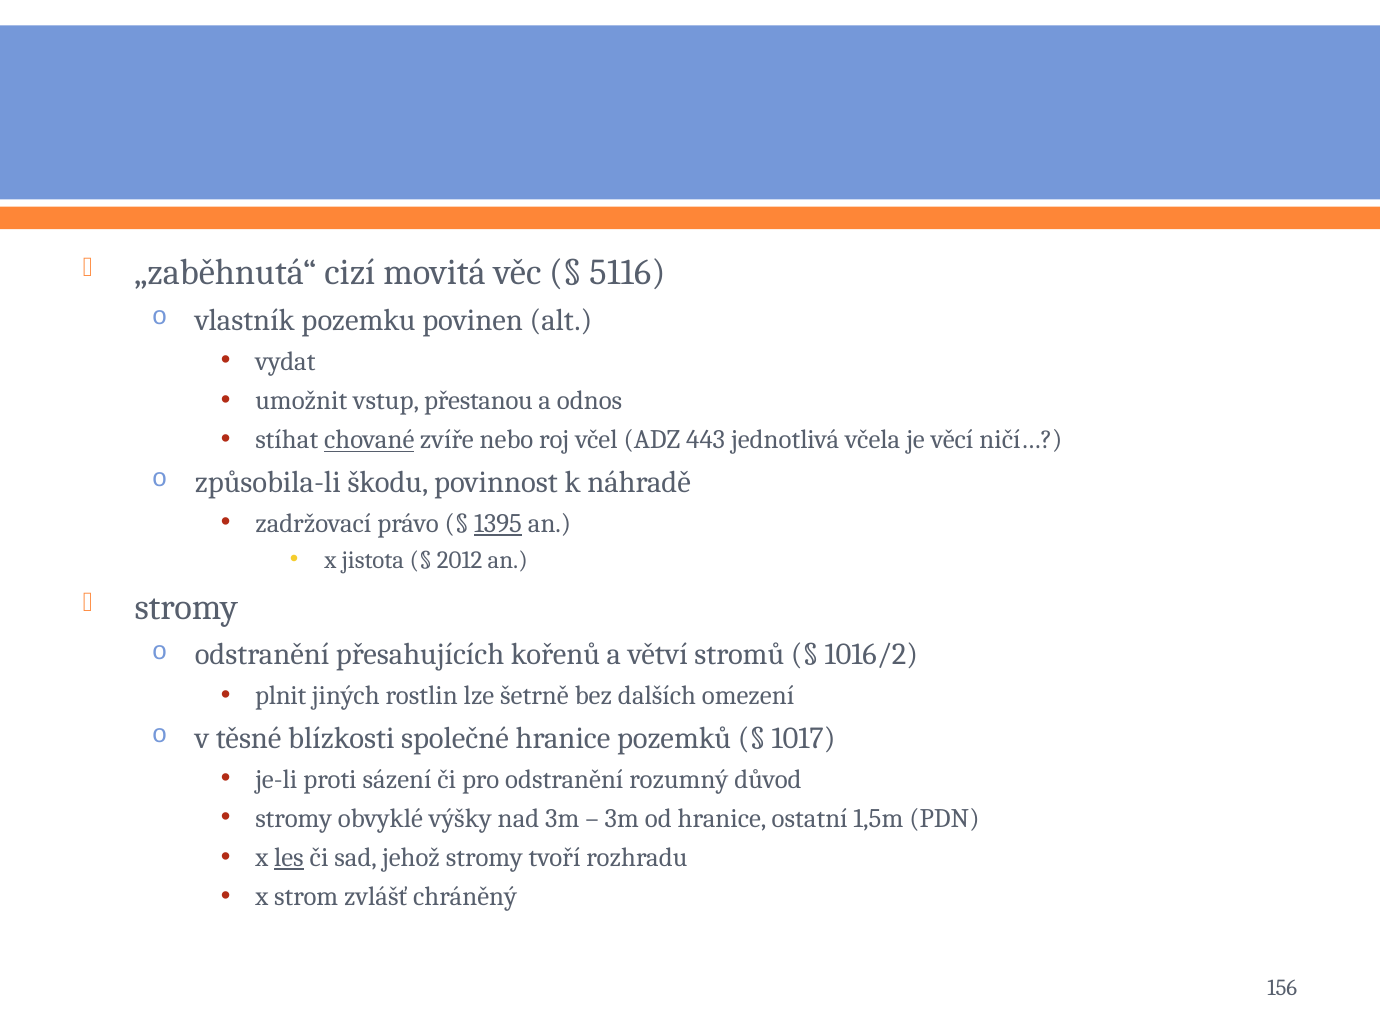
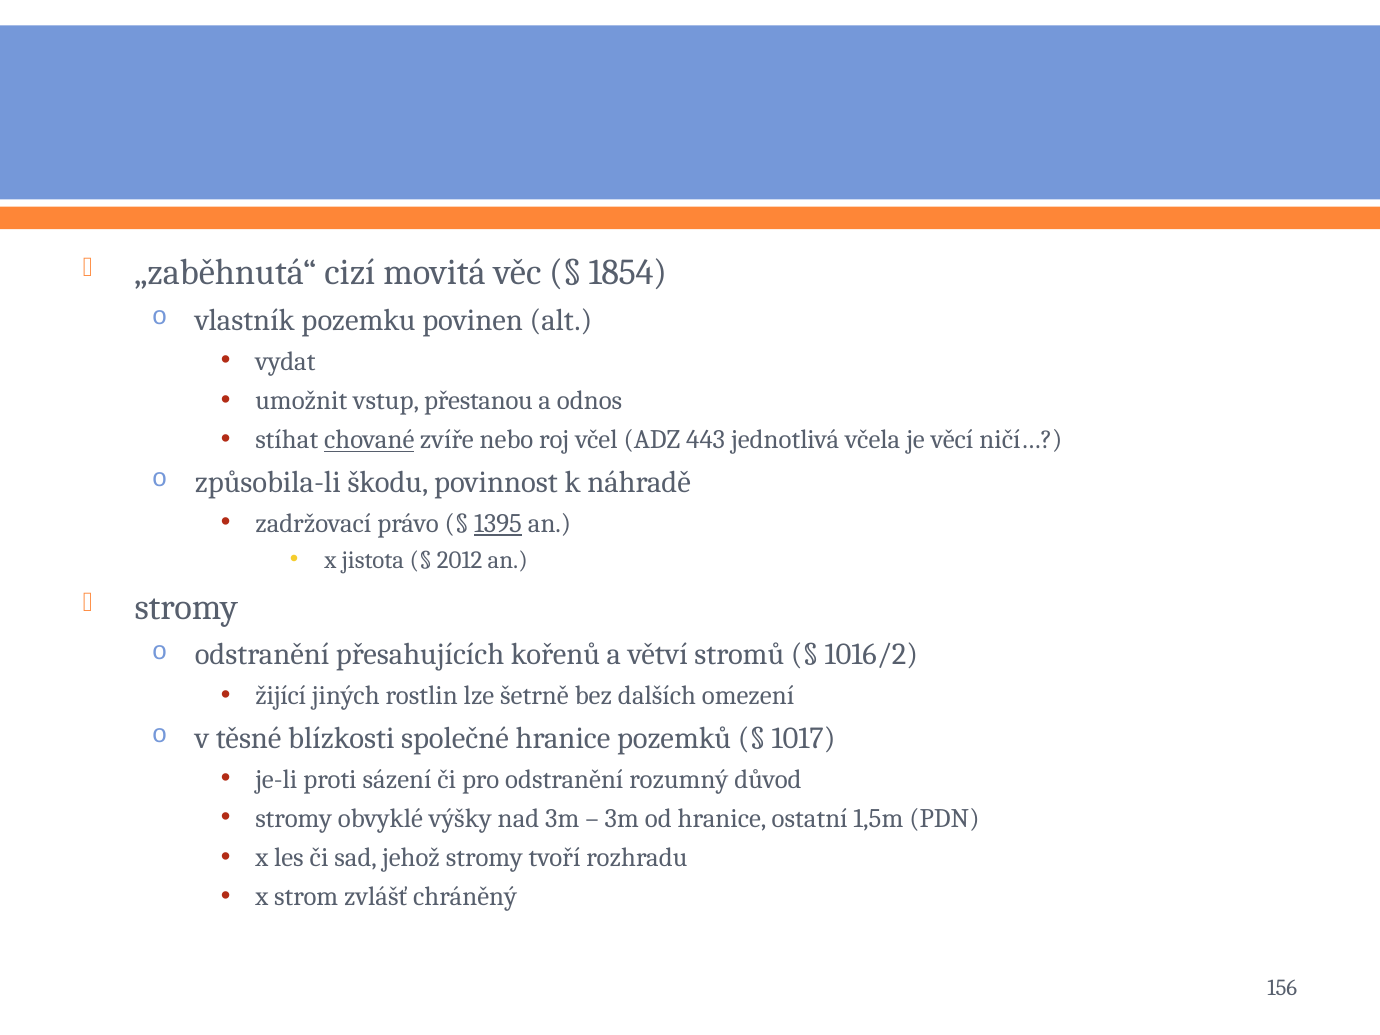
5116: 5116 -> 1854
plnit: plnit -> žijící
les underline: present -> none
